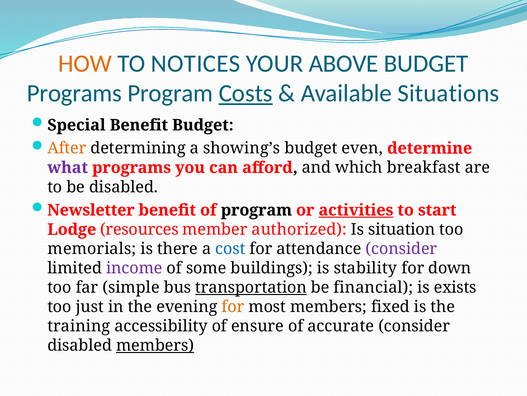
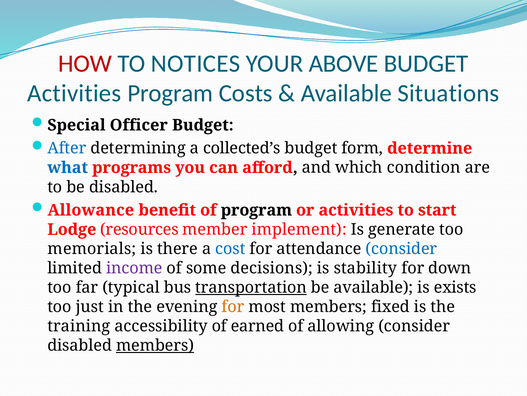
HOW colour: orange -> red
Programs at (74, 93): Programs -> Activities
Costs underline: present -> none
Special Benefit: Benefit -> Officer
After colour: orange -> blue
showing’s: showing’s -> collected’s
even: even -> form
what colour: purple -> blue
breakfast: breakfast -> condition
Newsletter: Newsletter -> Allowance
activities at (356, 210) underline: present -> none
authorized: authorized -> implement
situation: situation -> generate
consider at (401, 248) colour: purple -> blue
buildings: buildings -> decisions
simple: simple -> typical
be financial: financial -> available
ensure: ensure -> earned
accurate: accurate -> allowing
